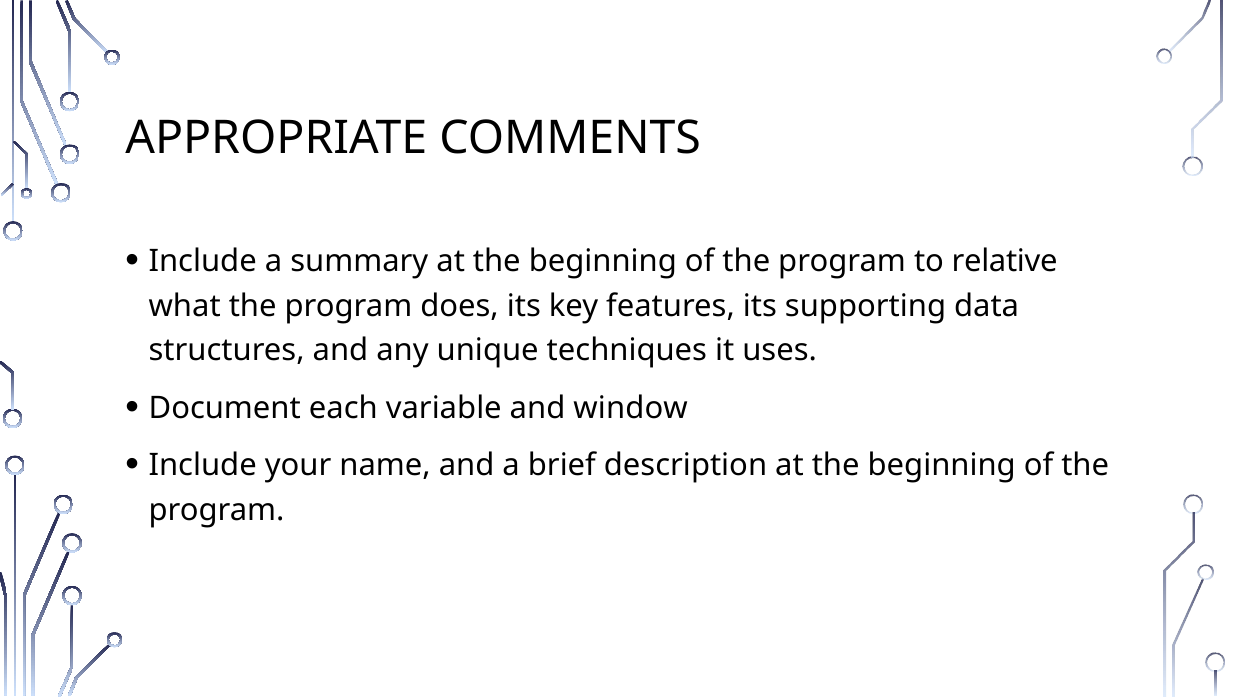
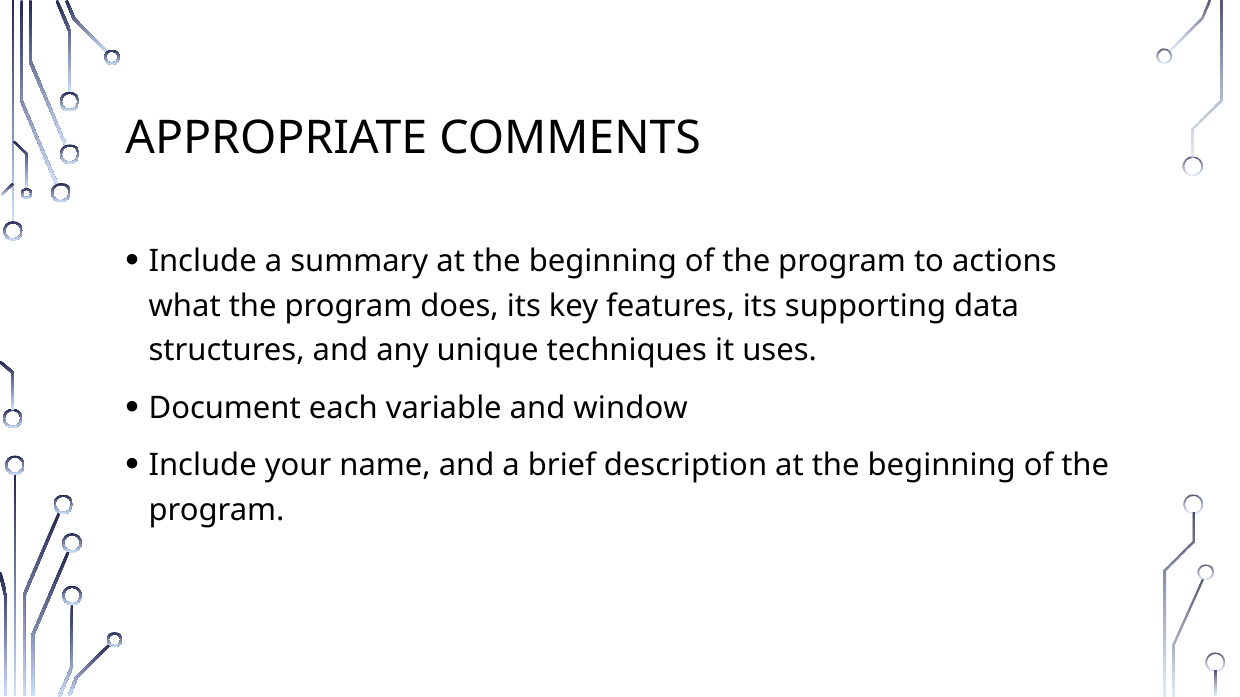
relative: relative -> actions
